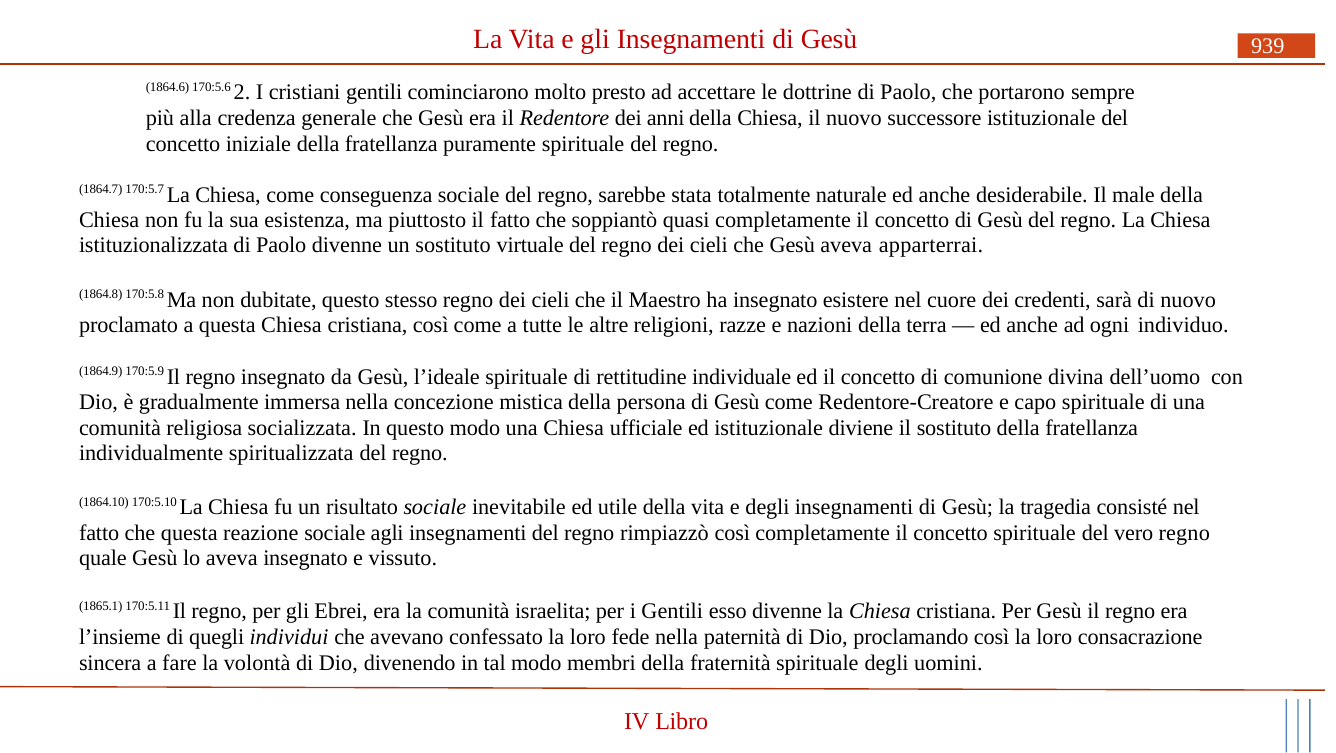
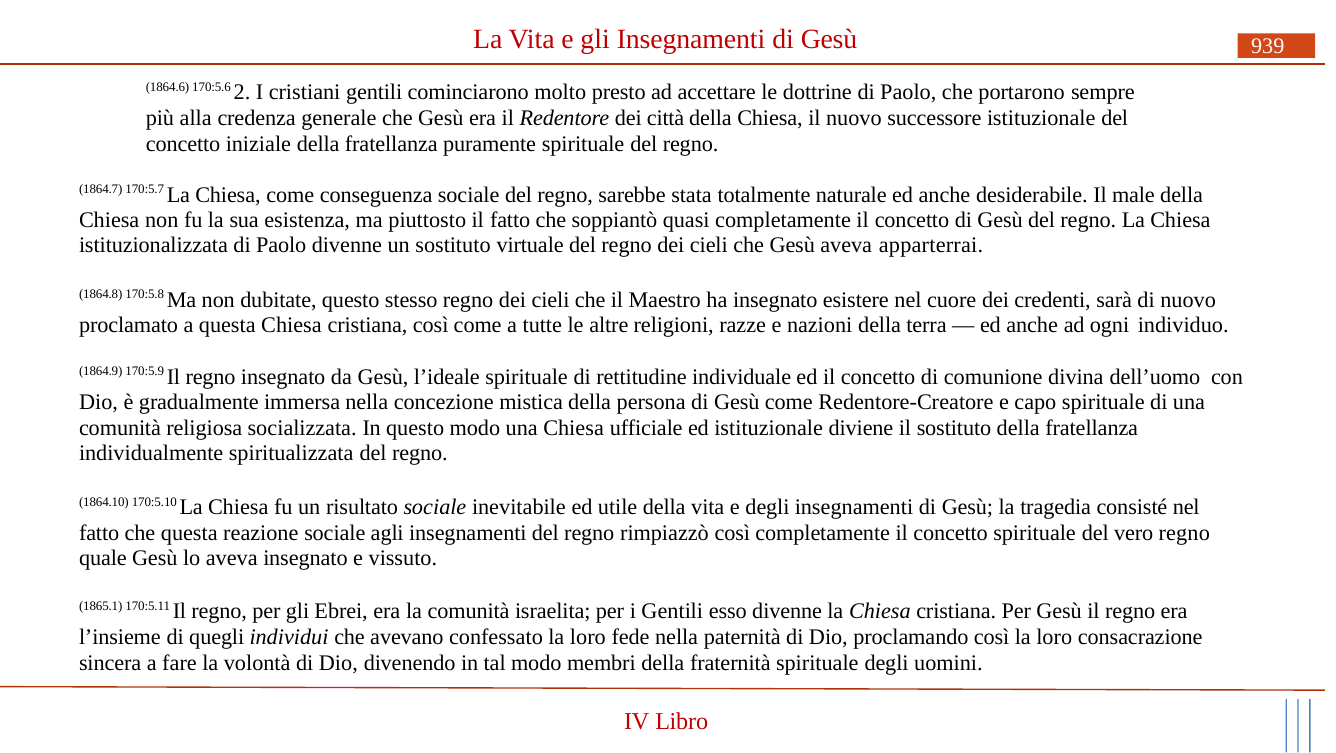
anni: anni -> città
